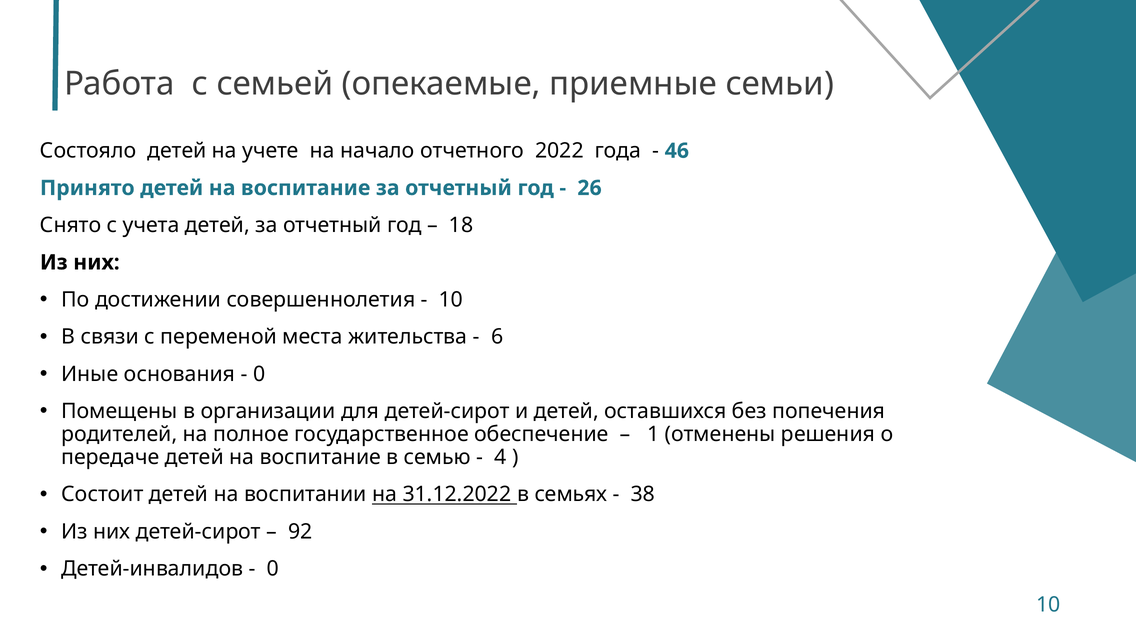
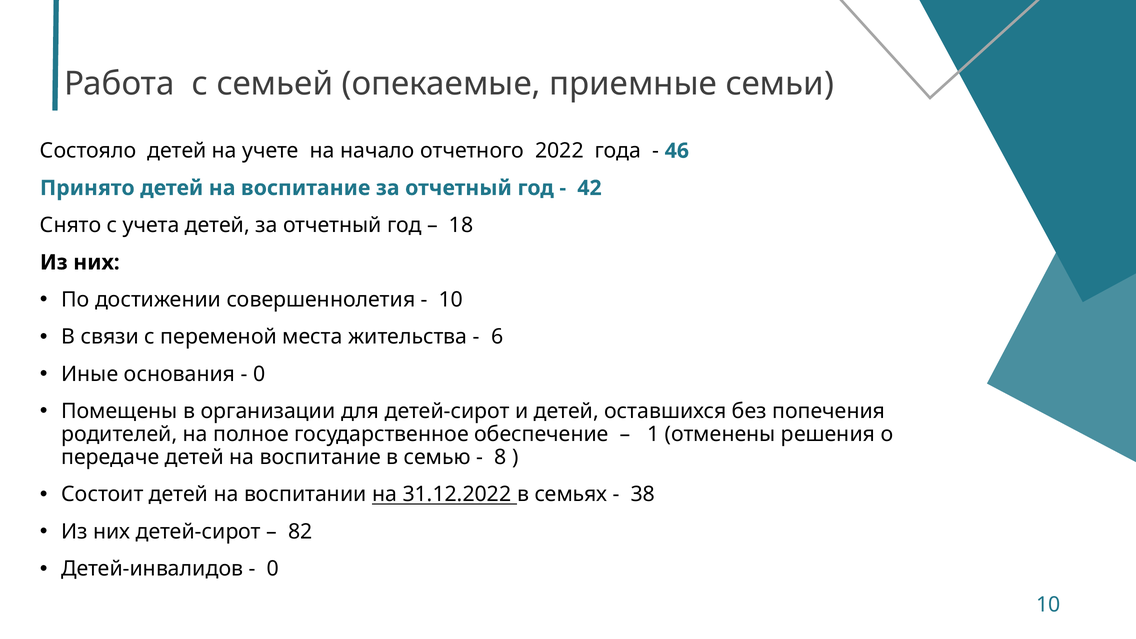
26: 26 -> 42
4: 4 -> 8
92: 92 -> 82
